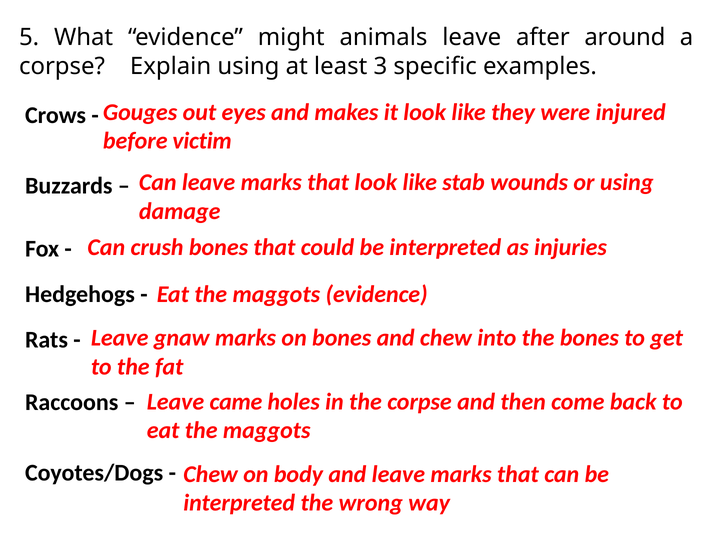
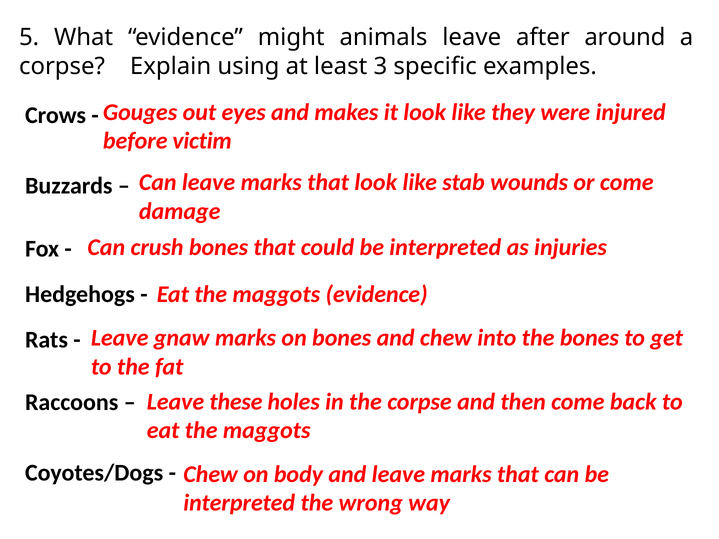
or using: using -> come
came: came -> these
